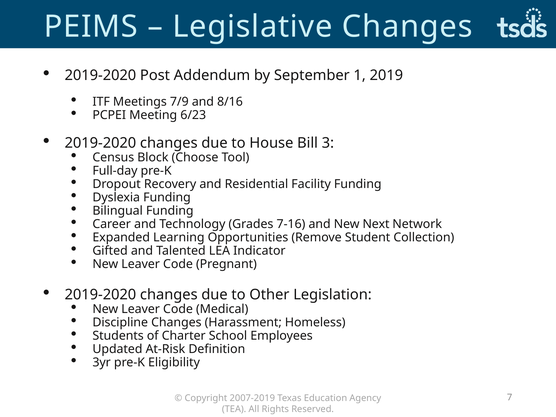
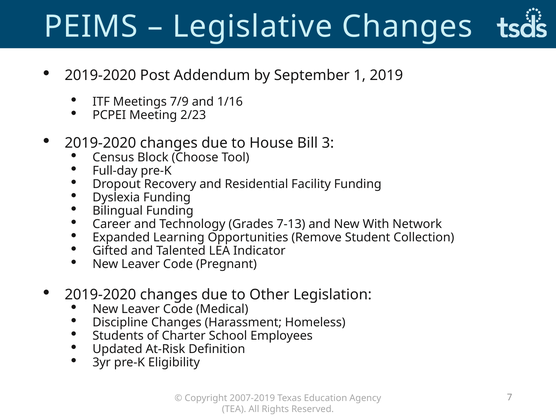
8/16: 8/16 -> 1/16
6/23: 6/23 -> 2/23
7-16: 7-16 -> 7-13
Next: Next -> With
